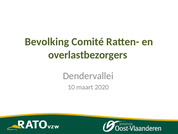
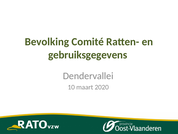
overlastbezorgers: overlastbezorgers -> gebruiksgegevens
